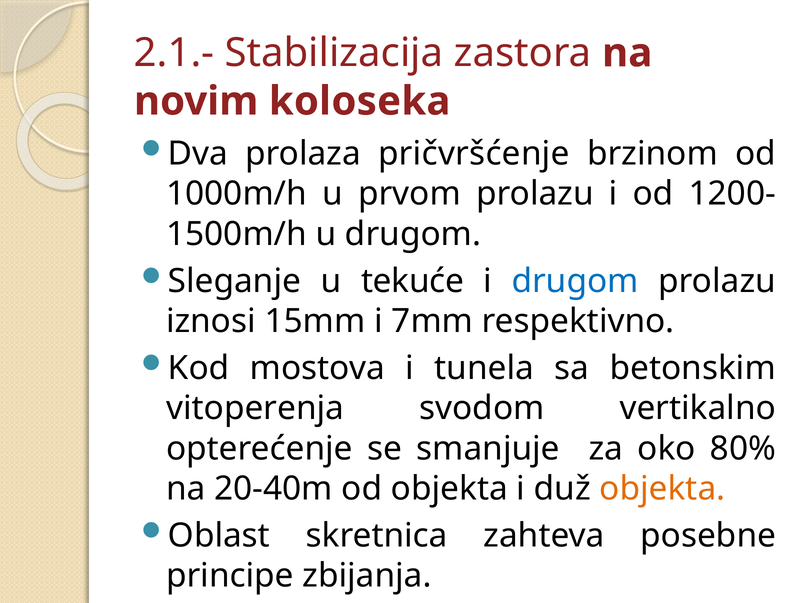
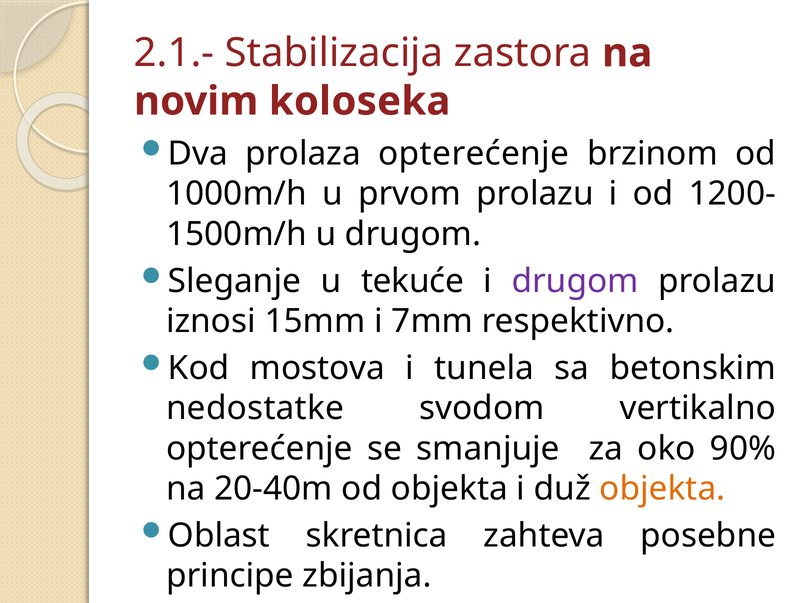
prolaza pričvršćenje: pričvršćenje -> opterećenje
drugom at (575, 281) colour: blue -> purple
vitoperenja: vitoperenja -> nedostatke
80%: 80% -> 90%
